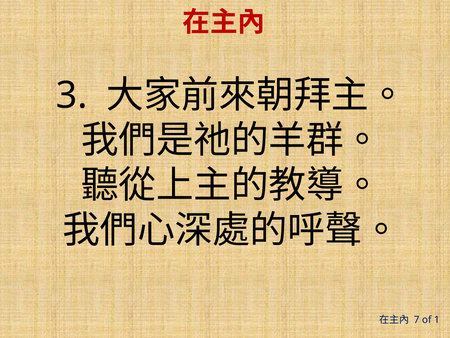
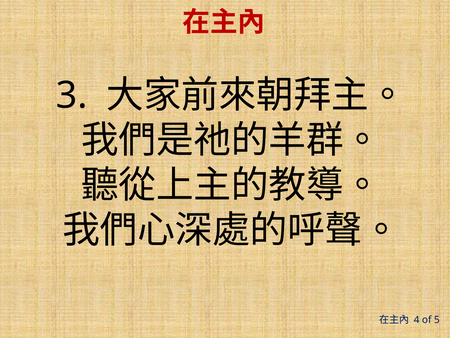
7: 7 -> 4
1: 1 -> 5
